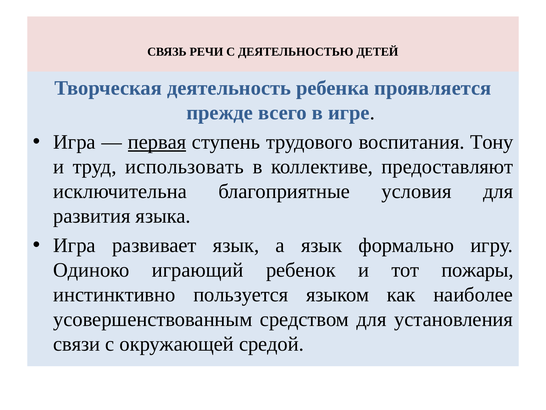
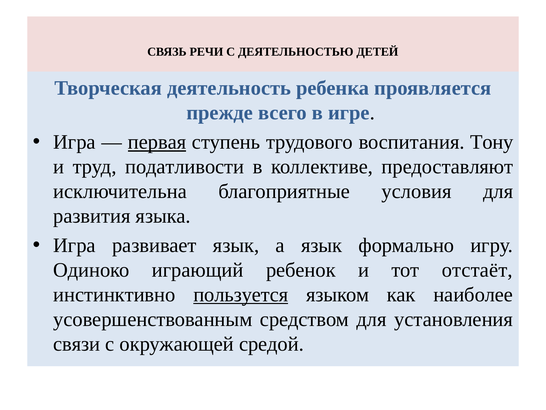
использовать: использовать -> податливости
пожары: пожары -> отстаёт
пользуется underline: none -> present
